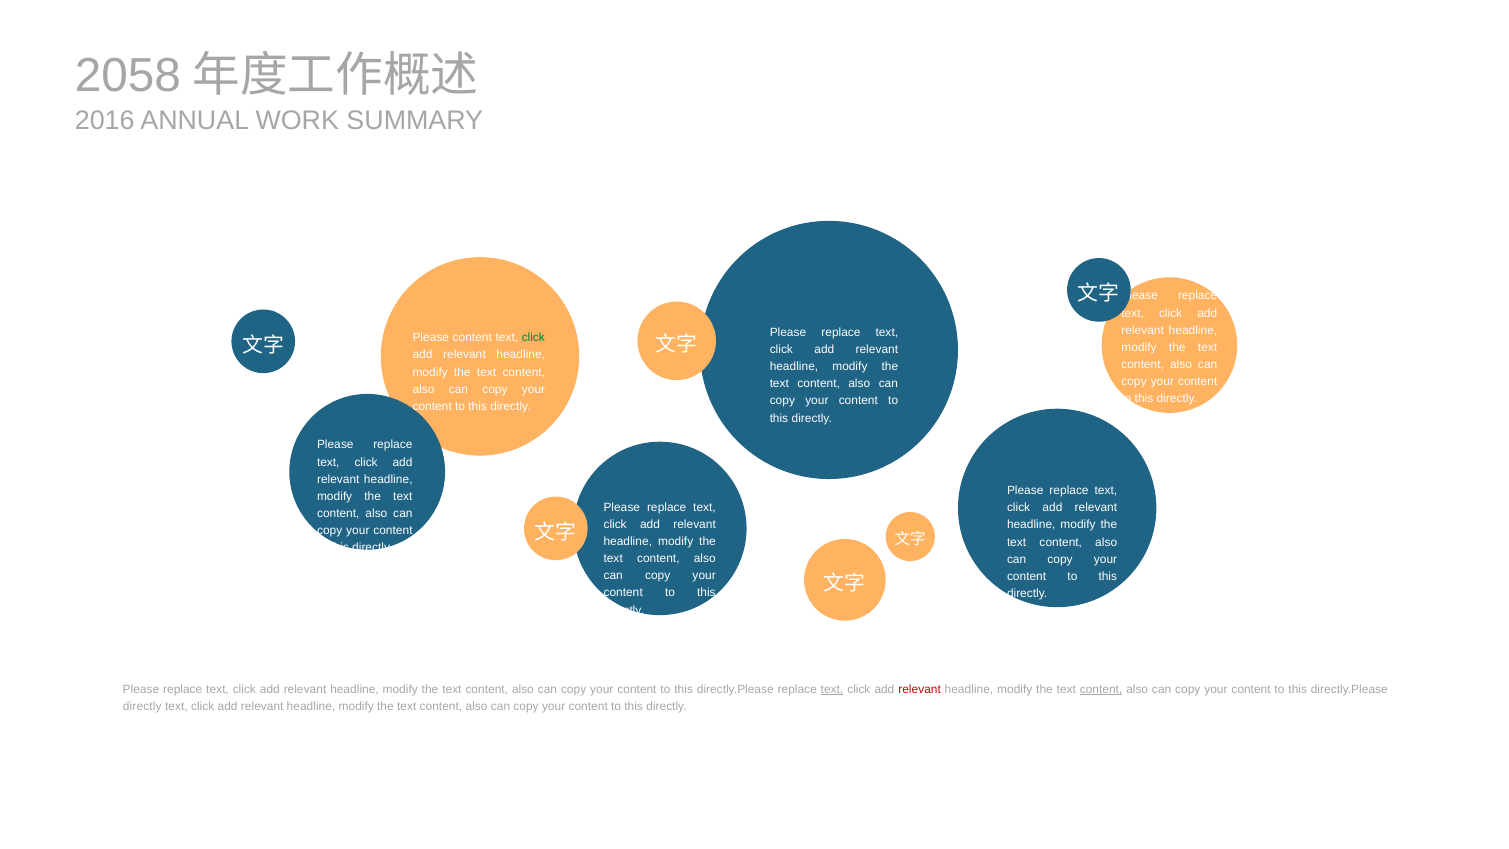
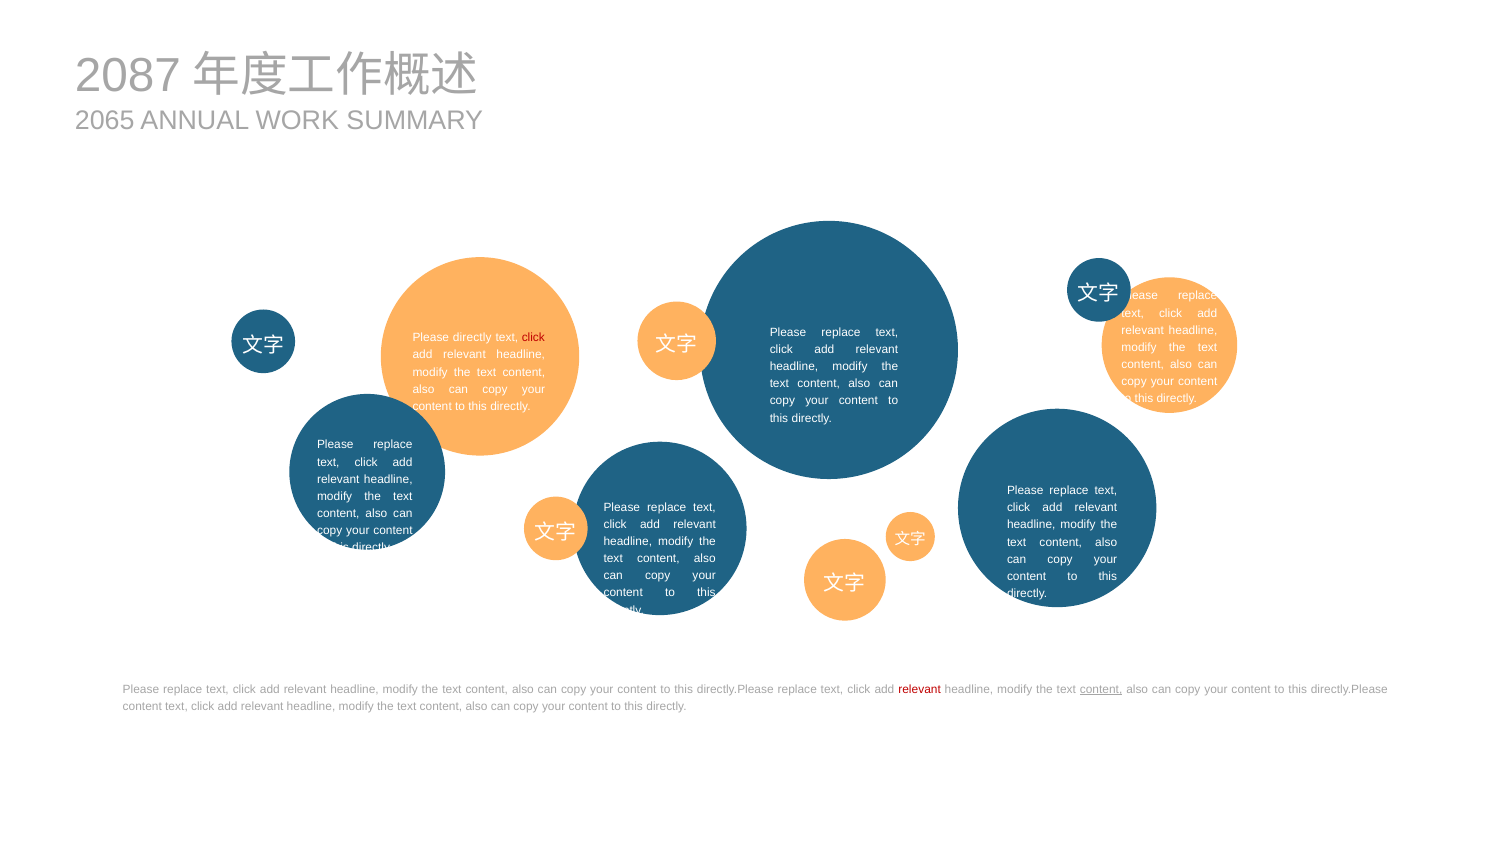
2058: 2058 -> 2087
2016: 2016 -> 2065
Please content: content -> directly
click at (533, 338) colour: green -> red
text at (832, 689) underline: present -> none
directly at (142, 706): directly -> content
